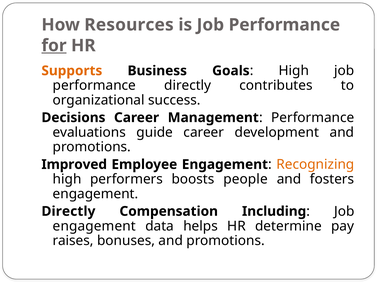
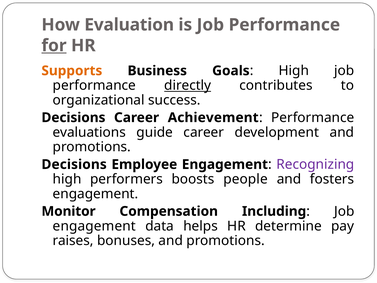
Resources: Resources -> Evaluation
directly at (188, 85) underline: none -> present
Management: Management -> Achievement
Improved at (74, 164): Improved -> Decisions
Recognizing colour: orange -> purple
Directly at (68, 211): Directly -> Monitor
